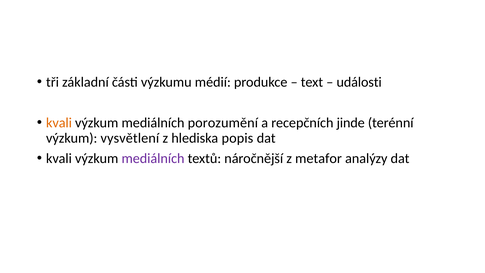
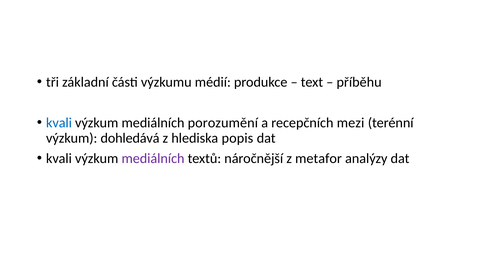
události: události -> příběhu
kvali at (59, 123) colour: orange -> blue
jinde: jinde -> mezi
vysvětlení: vysvětlení -> dohledává
